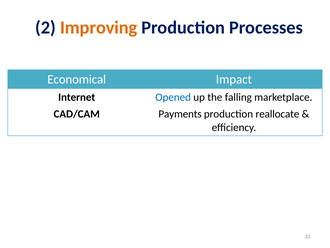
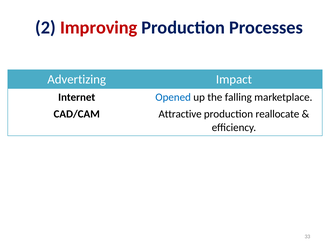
Improving colour: orange -> red
Economical: Economical -> Advertizing
Payments: Payments -> Attractive
